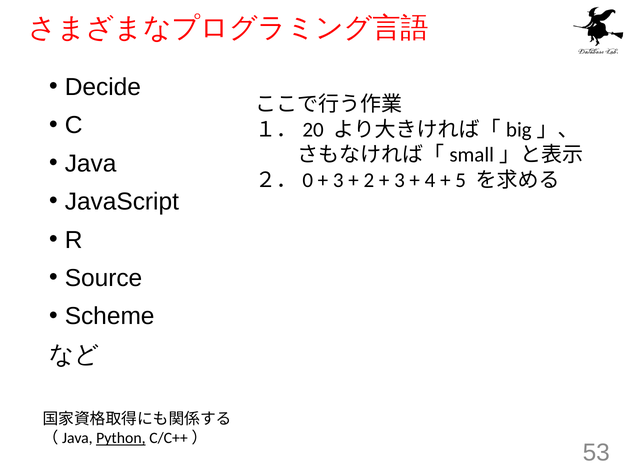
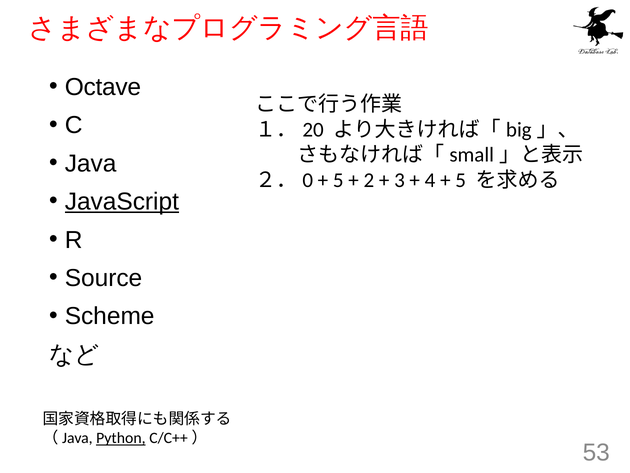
Decide: Decide -> Octave
3 at (338, 180): 3 -> 5
JavaScript underline: none -> present
